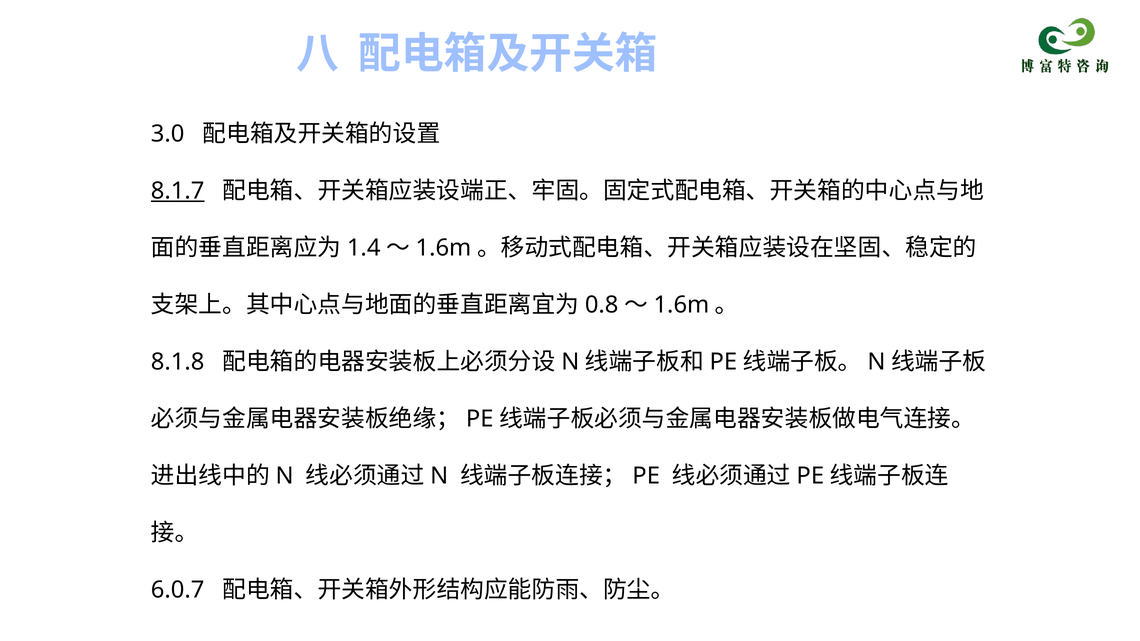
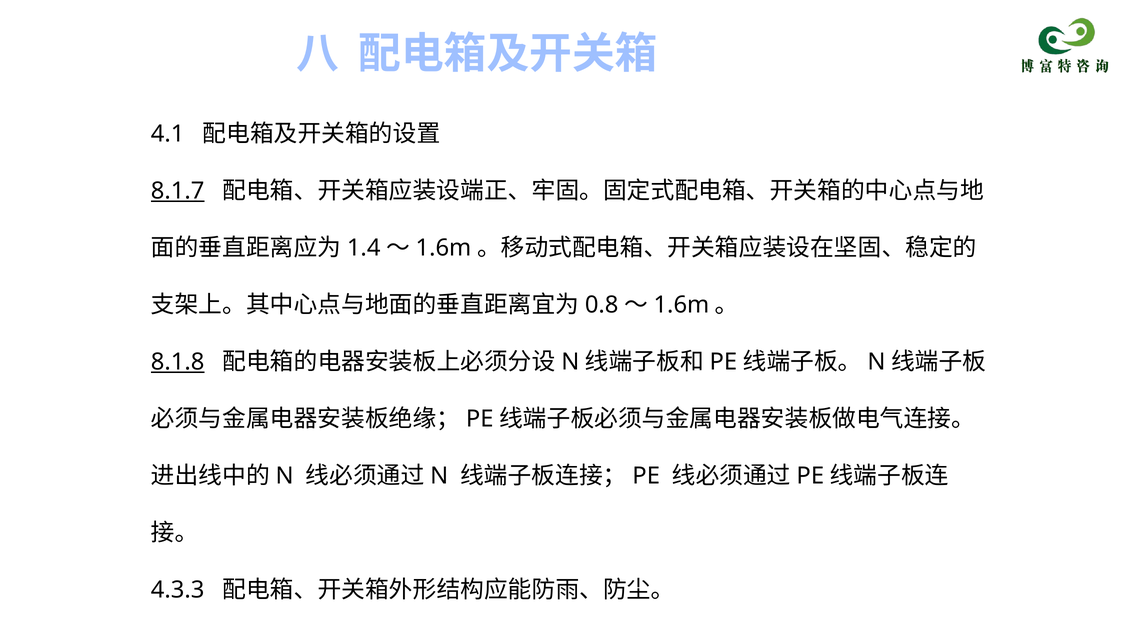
3.0: 3.0 -> 4.1
8.1.8 underline: none -> present
6.0.7: 6.0.7 -> 4.3.3
